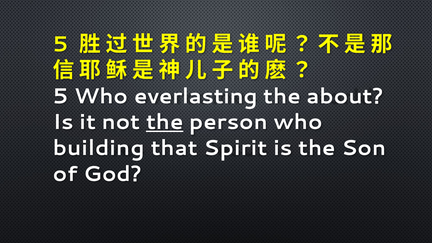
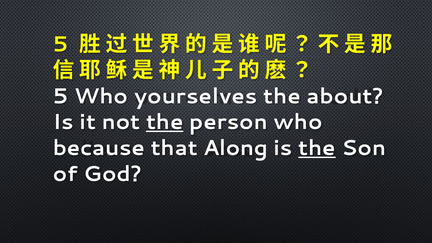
everlasting: everlasting -> yourselves
building: building -> because
Spirit: Spirit -> Along
the at (317, 148) underline: none -> present
